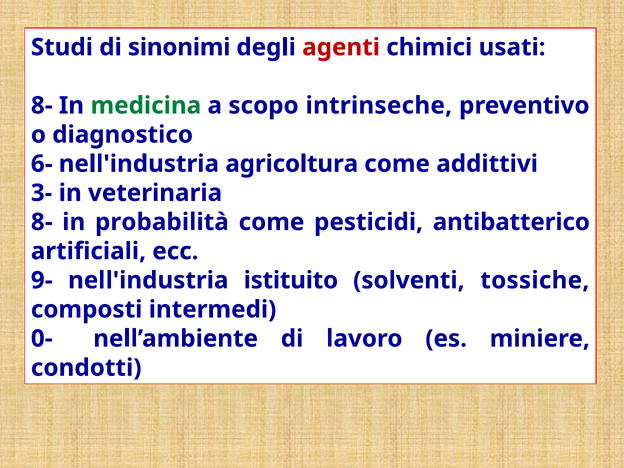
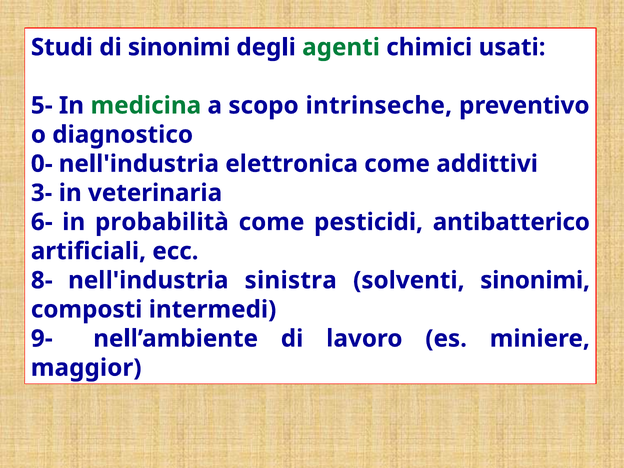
agenti colour: red -> green
8- at (42, 106): 8- -> 5-
6-: 6- -> 0-
agricoltura: agricoltura -> elettronica
8- at (42, 222): 8- -> 6-
9-: 9- -> 8-
istituito: istituito -> sinistra
solventi tossiche: tossiche -> sinonimi
0-: 0- -> 9-
condotti: condotti -> maggior
